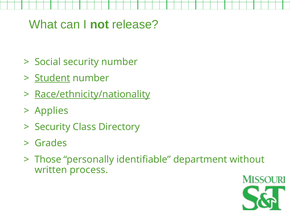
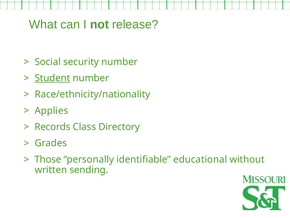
Race/ethnicity/nationality underline: present -> none
Security at (52, 127): Security -> Records
department: department -> educational
process: process -> sending
